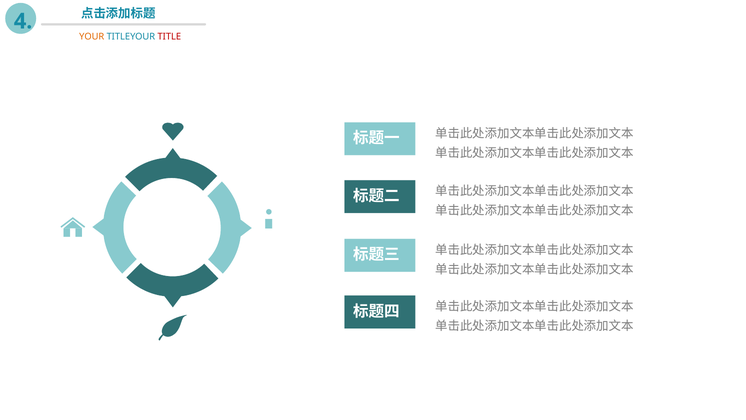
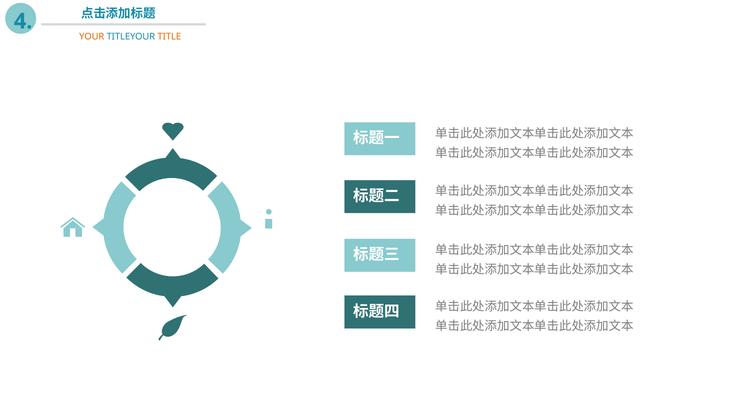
TITLE colour: red -> orange
